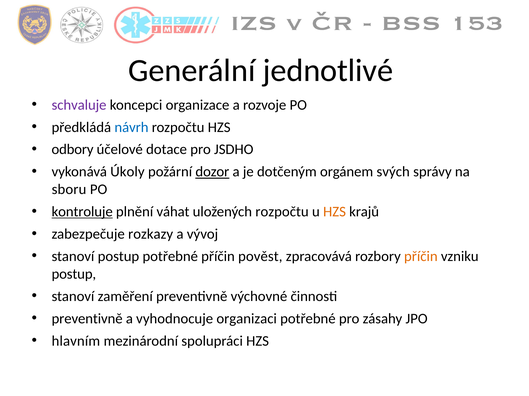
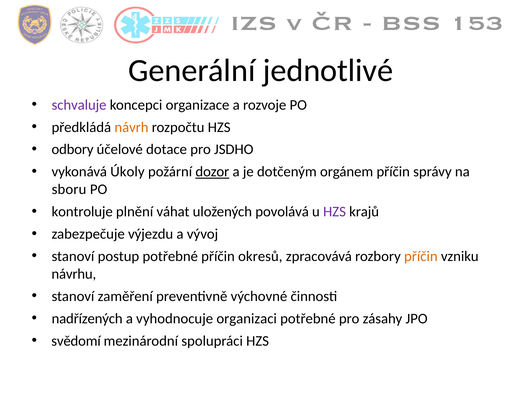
návrh colour: blue -> orange
orgánem svých: svých -> příčin
kontroluje underline: present -> none
uložených rozpočtu: rozpočtu -> povolává
HZS at (335, 212) colour: orange -> purple
rozkazy: rozkazy -> výjezdu
pověst: pověst -> okresů
postup at (74, 274): postup -> návrhu
preventivně at (87, 319): preventivně -> nadřízených
hlavním: hlavním -> svědomí
